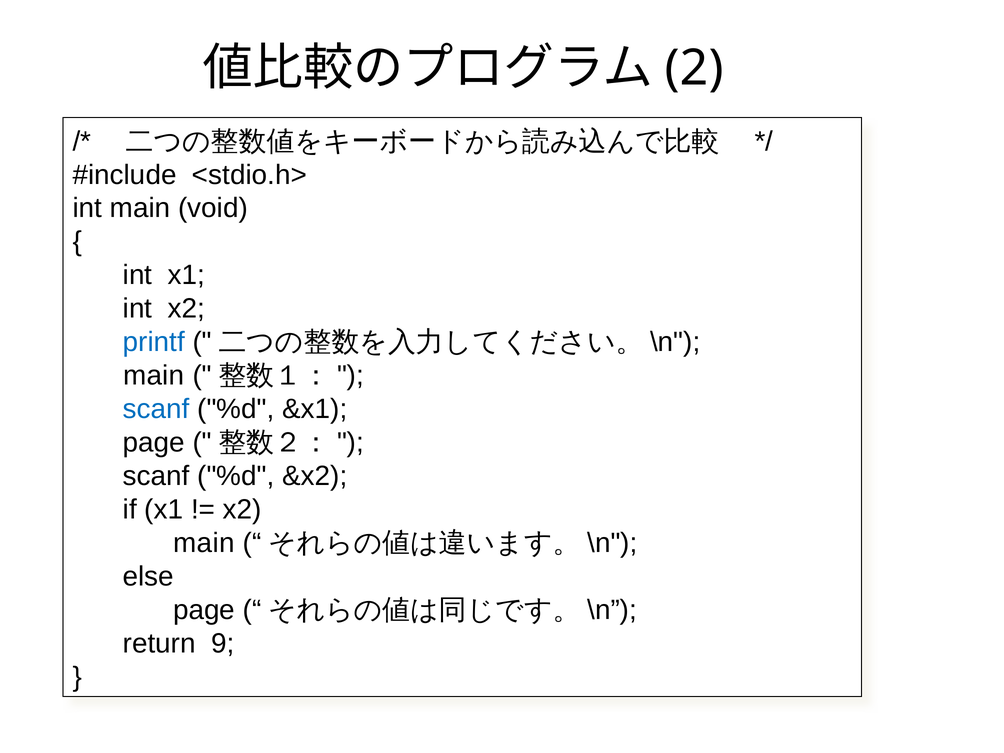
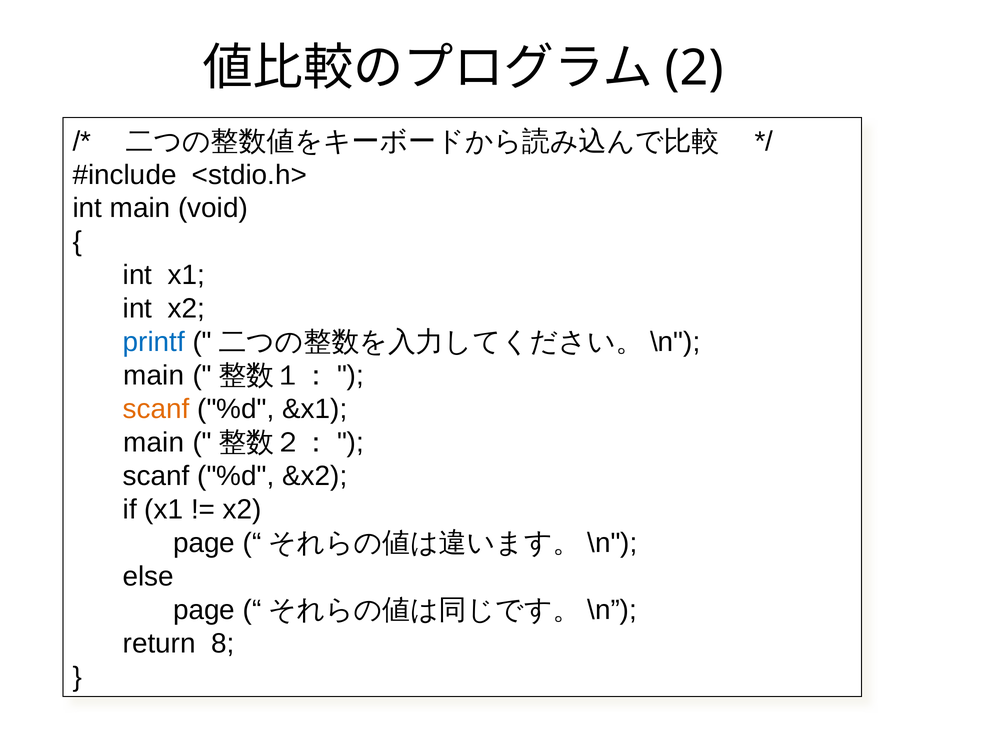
scanf at (156, 409) colour: blue -> orange
page at (154, 443): page -> main
main at (204, 543): main -> page
9: 9 -> 8
